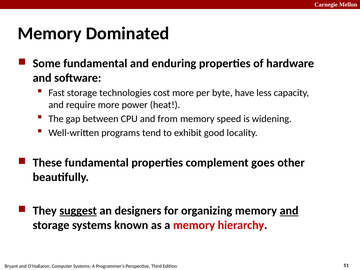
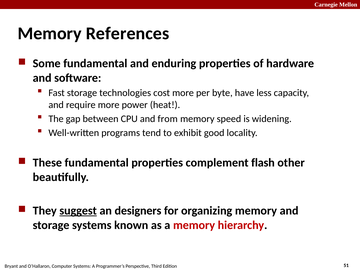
Dominated: Dominated -> References
goes: goes -> flash
and at (289, 211) underline: present -> none
